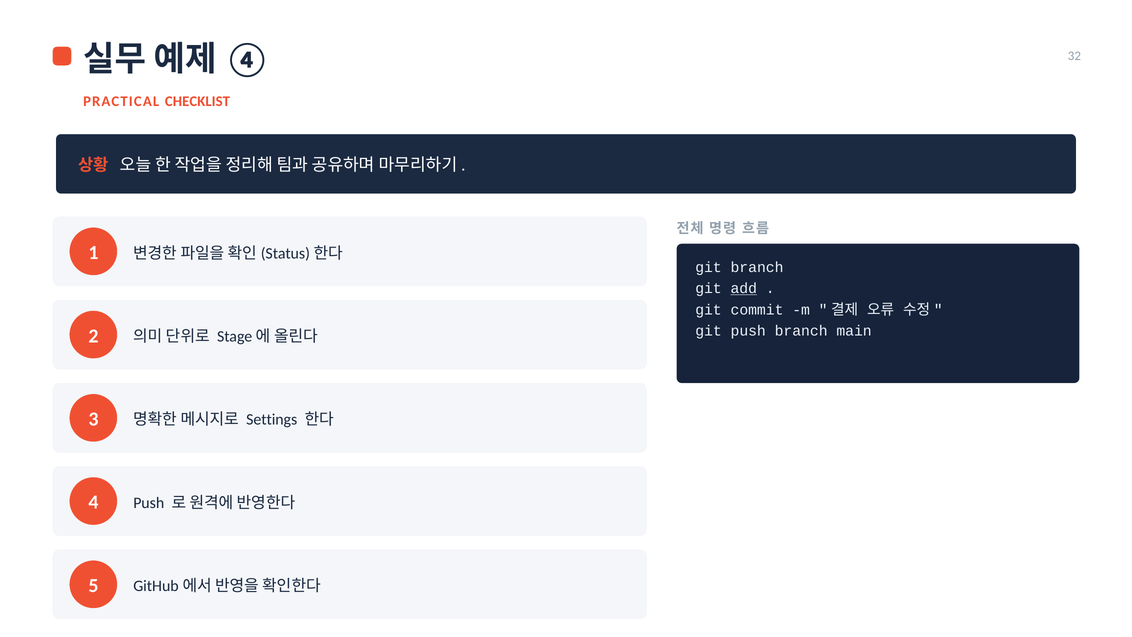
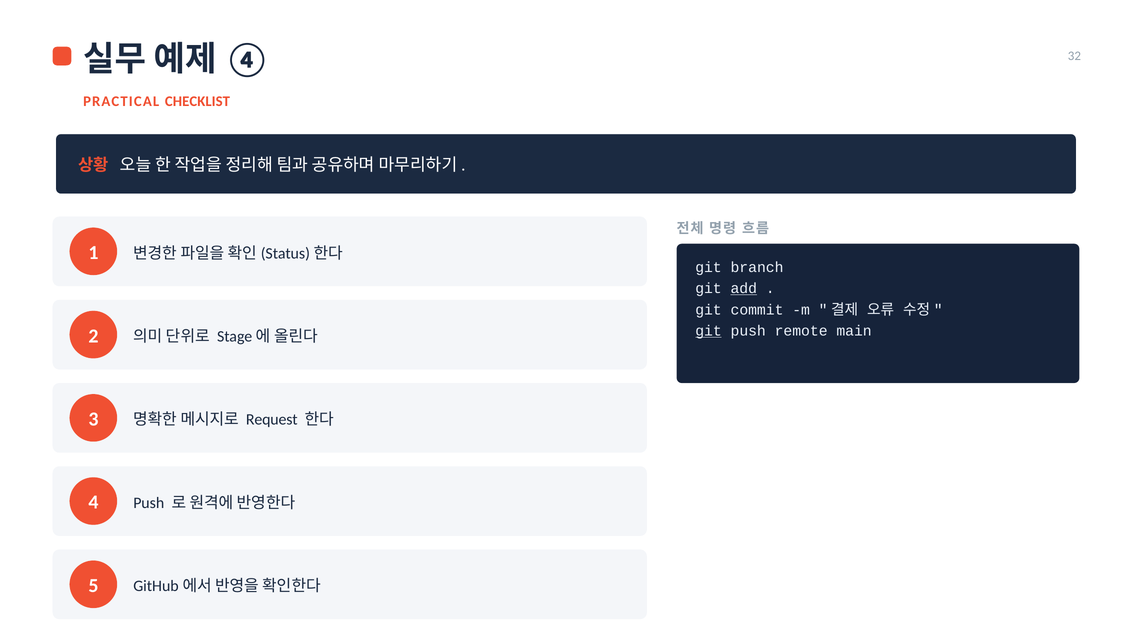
git at (709, 331) underline: none -> present
push branch: branch -> remote
Settings: Settings -> Request
